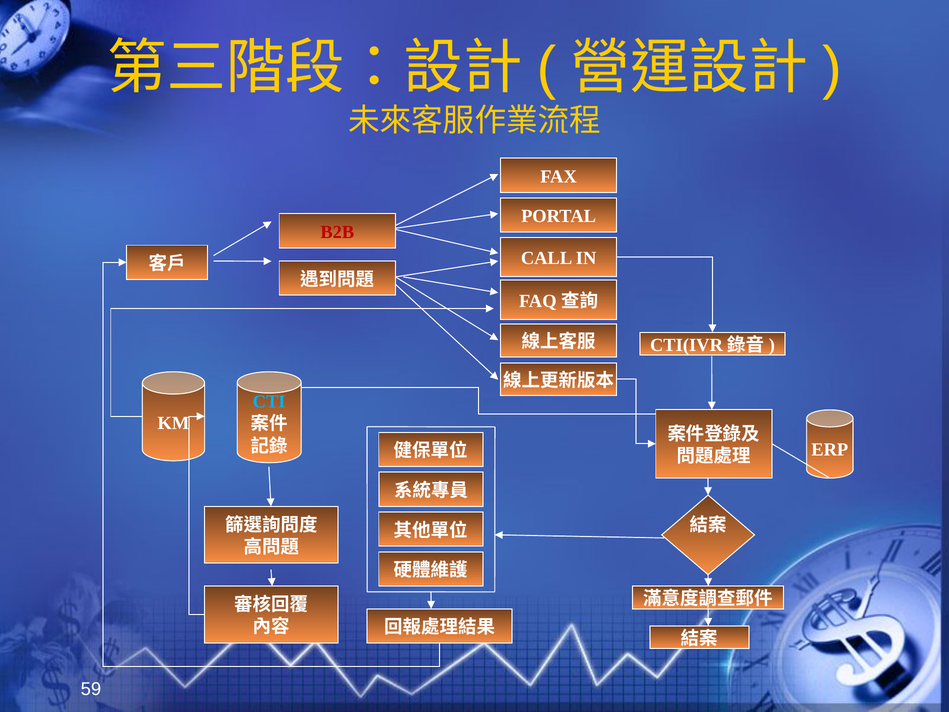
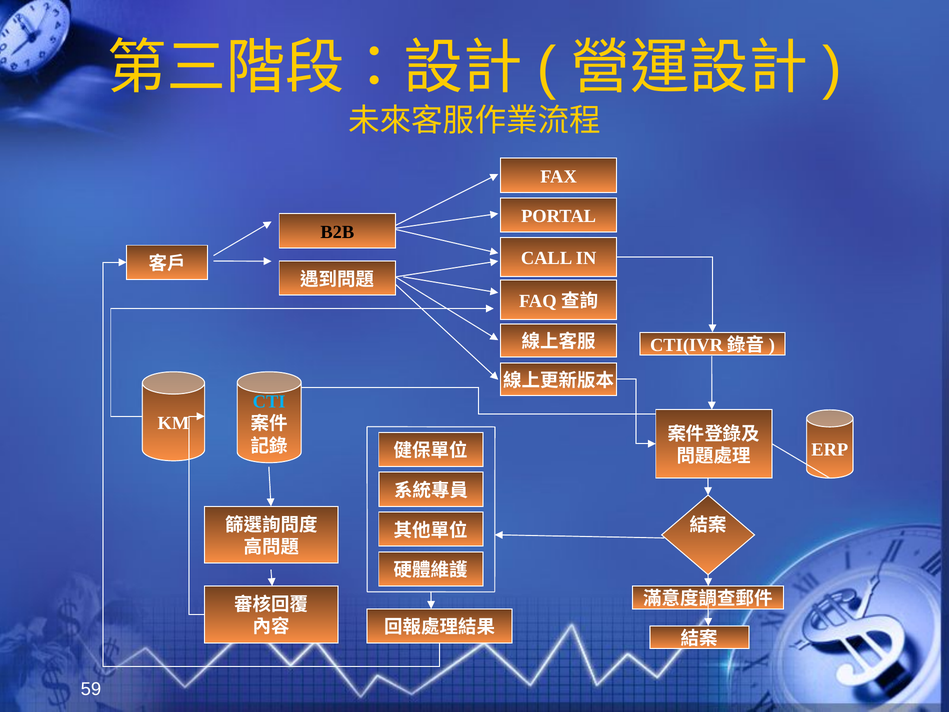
B2B colour: red -> black
